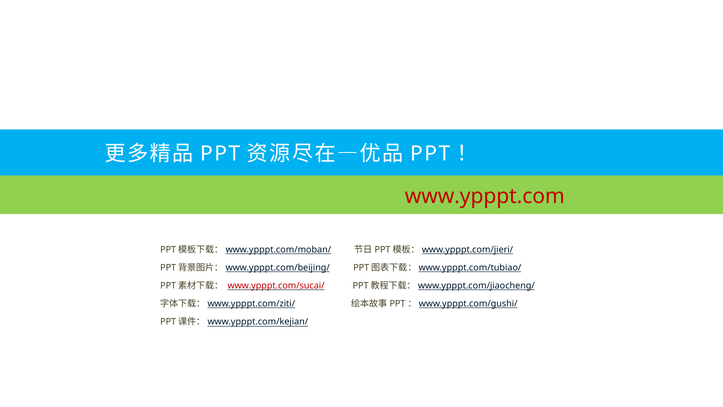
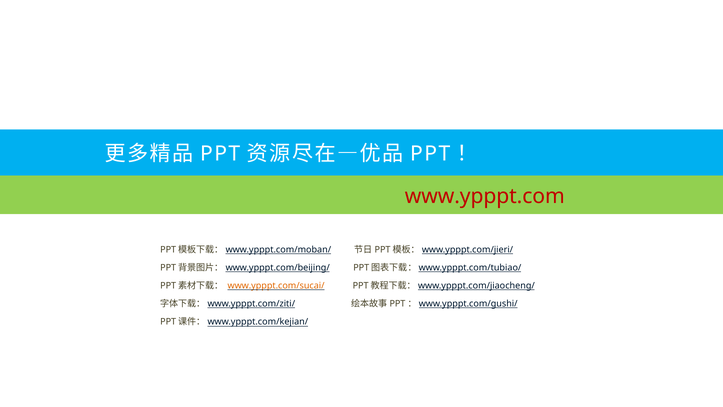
www.ypppt.com/sucai/ colour: red -> orange
